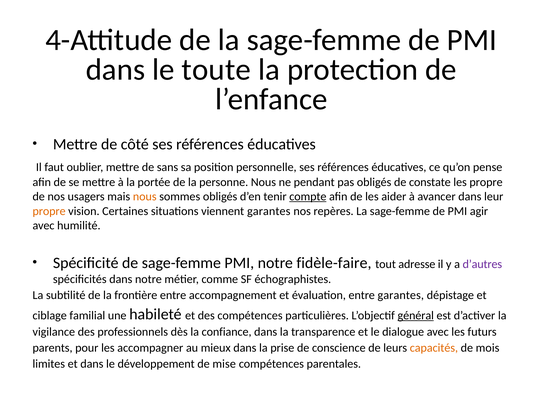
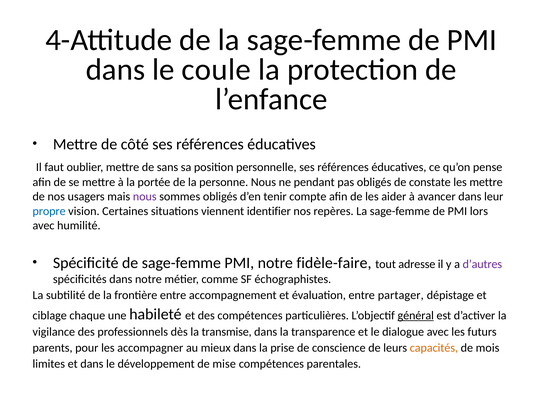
toute: toute -> coule
les propre: propre -> mettre
nous at (145, 197) colour: orange -> purple
compte underline: present -> none
propre at (49, 211) colour: orange -> blue
viennent garantes: garantes -> identifier
agir: agir -> lors
entre garantes: garantes -> partager
familial: familial -> chaque
confiance: confiance -> transmise
